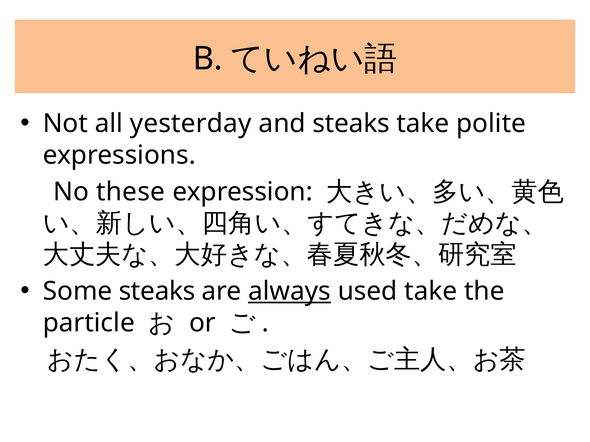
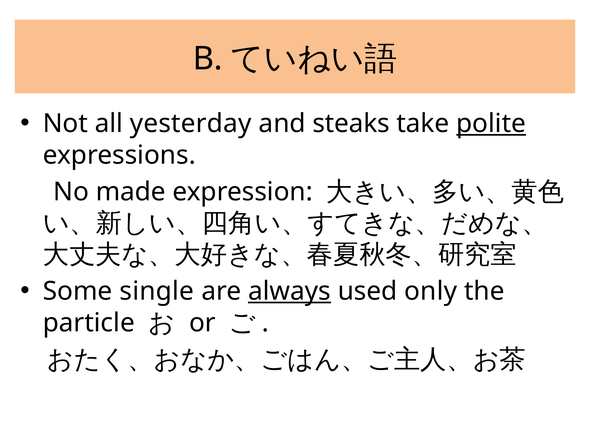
polite underline: none -> present
these: these -> made
Some steaks: steaks -> single
used take: take -> only
